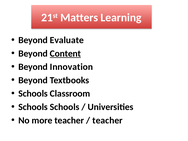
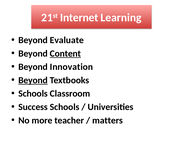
Matters: Matters -> Internet
Beyond at (33, 80) underline: none -> present
Schools at (33, 107): Schools -> Success
teacher at (107, 120): teacher -> matters
